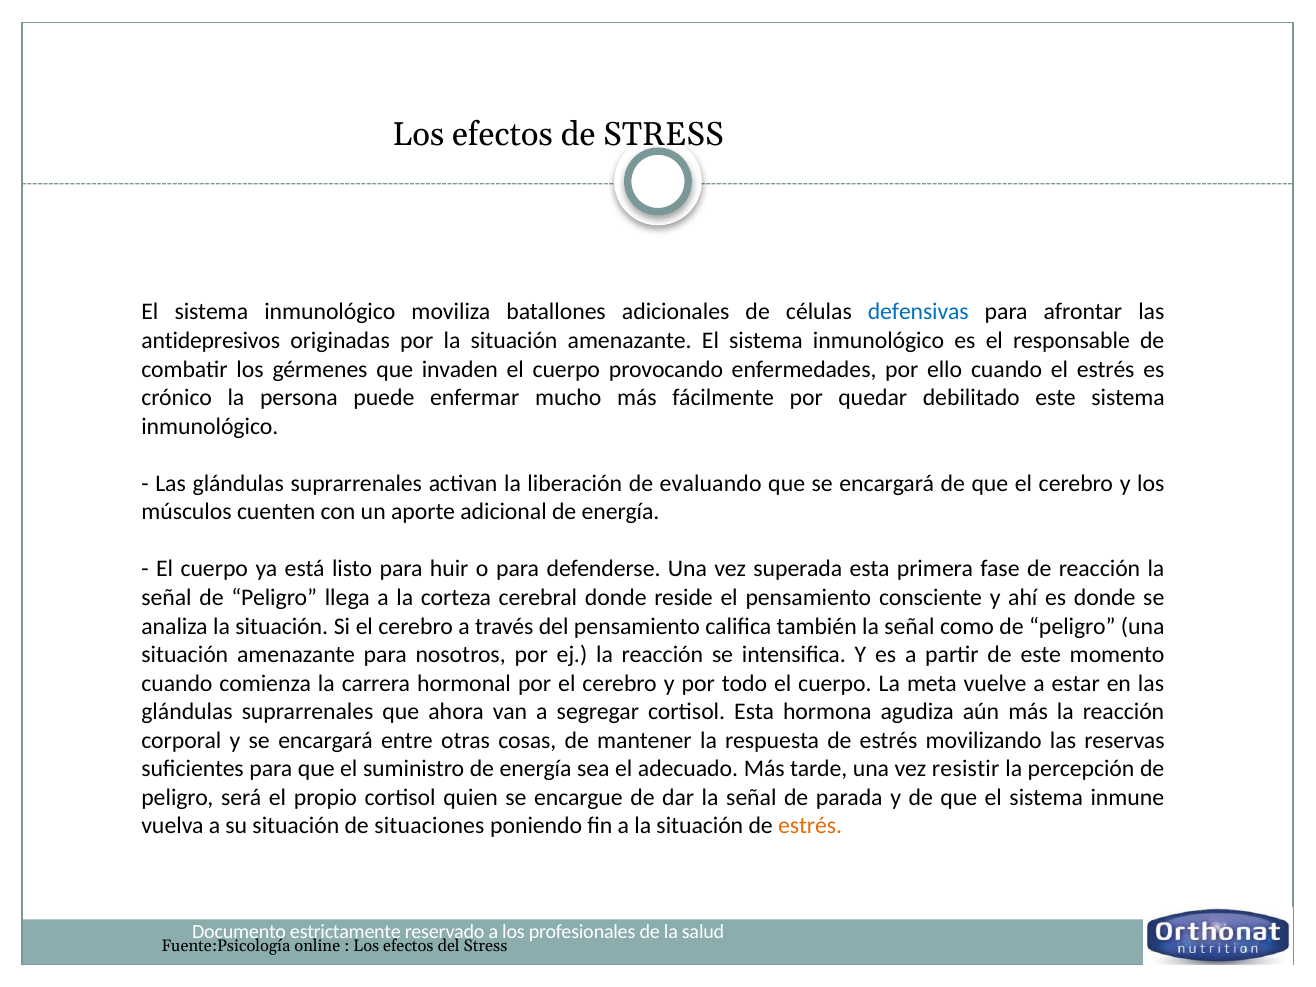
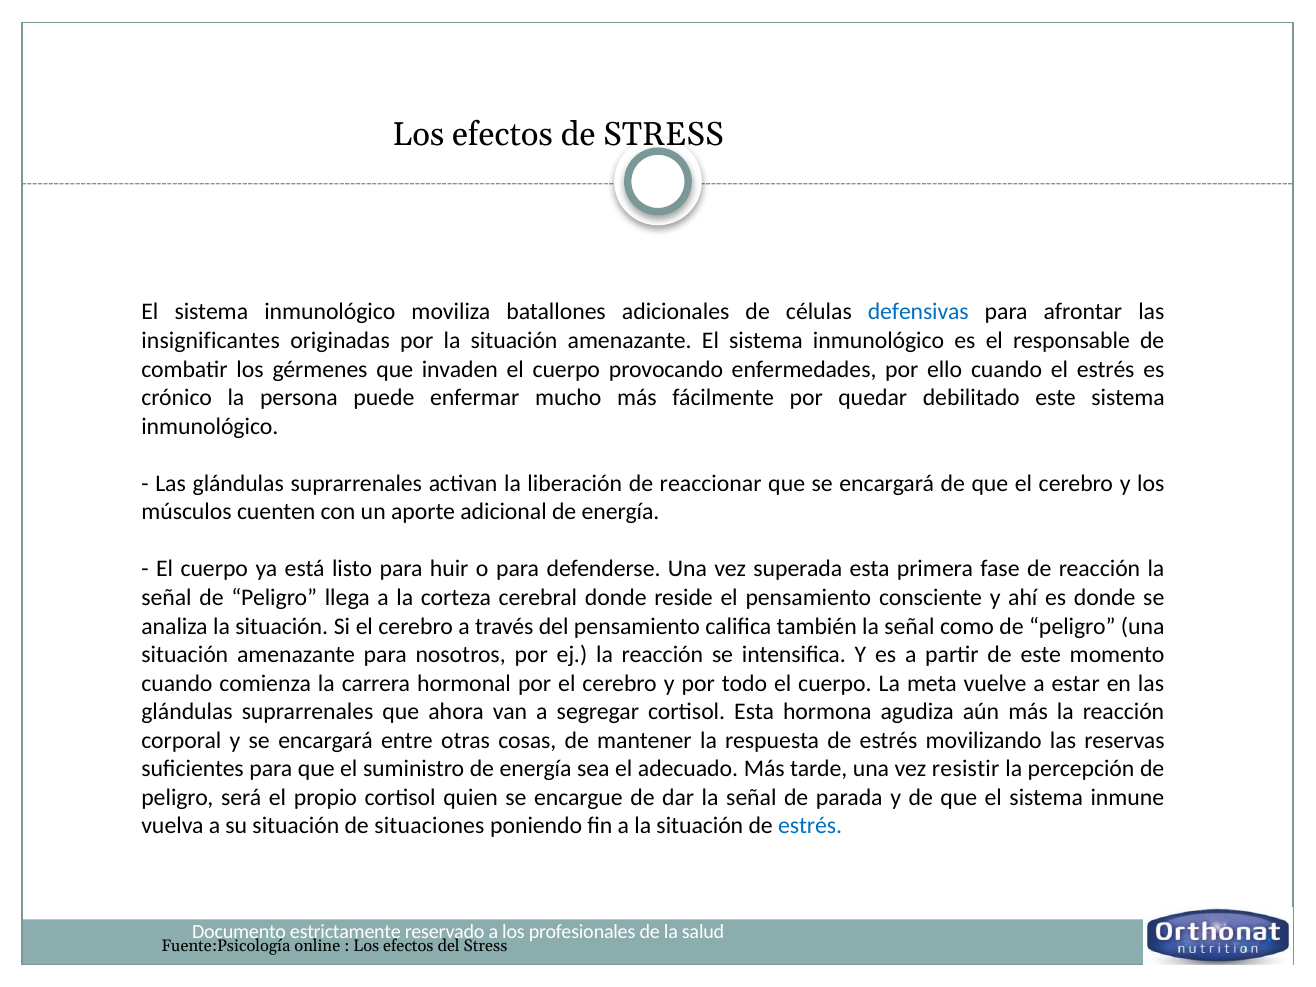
antidepresivos: antidepresivos -> insignificantes
evaluando: evaluando -> reaccionar
estrés at (810, 826) colour: orange -> blue
